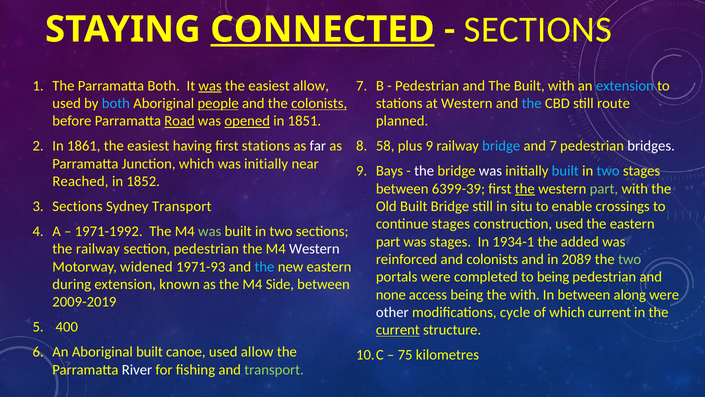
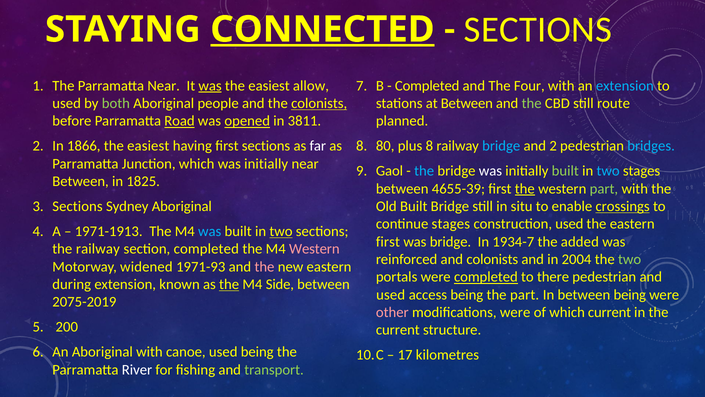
Parramatta Both: Both -> Near
Pedestrian at (427, 86): Pedestrian -> Completed
The Built: Built -> Four
both at (116, 103) colour: light blue -> light green
people underline: present -> none
at Western: Western -> Between
the at (532, 103) colour: light blue -> light green
1851: 1851 -> 3811
1861: 1861 -> 1866
first stations: stations -> sections
58: 58 -> 80
plus 9: 9 -> 8
and 7: 7 -> 2
bridges colour: white -> light blue
Bays: Bays -> Gaol
the at (424, 171) colour: white -> light blue
built at (565, 171) colour: light blue -> light green
Reached at (80, 181): Reached -> Between
1852: 1852 -> 1825
6399-39: 6399-39 -> 4655-39
Sydney Transport: Transport -> Aboriginal
crossings underline: none -> present
1971-1992: 1971-1992 -> 1971-1913
was at (210, 231) colour: light green -> light blue
two at (281, 231) underline: none -> present
part at (388, 241): part -> first
was stages: stages -> bridge
1934-1: 1934-1 -> 1934-7
section pedestrian: pedestrian -> completed
Western at (314, 249) colour: white -> pink
2089: 2089 -> 2004
the at (264, 266) colour: light blue -> pink
completed at (486, 277) underline: none -> present
to being: being -> there
the at (229, 284) underline: none -> present
none at (391, 294): none -> used
the with: with -> part
between along: along -> being
2009-2019: 2009-2019 -> 2075-2019
other colour: white -> pink
modifications cycle: cycle -> were
400: 400 -> 200
current at (398, 330) underline: present -> none
Aboriginal built: built -> with
used allow: allow -> being
75: 75 -> 17
